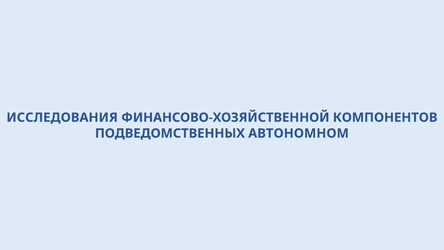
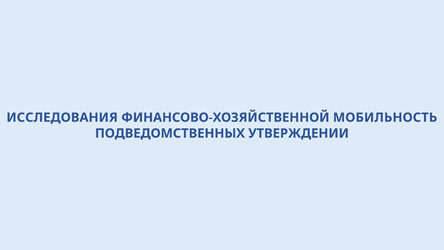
КОМПОНЕНТОВ: КОМПОНЕНТОВ -> МОБИЛЬНОСТЬ
АВТОНОМНОМ: АВТОНОМНОМ -> УТВЕРЖДЕНИИ
